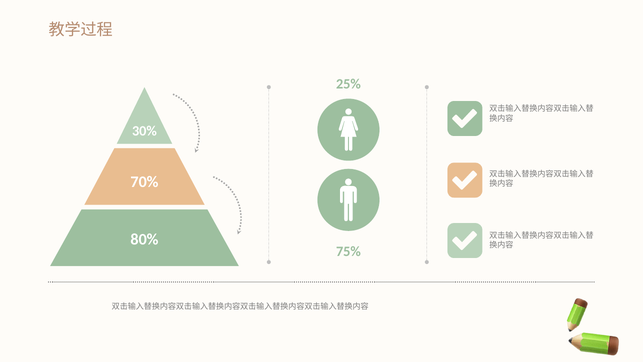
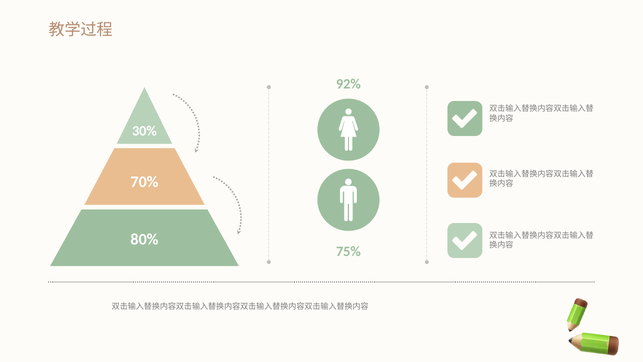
25%: 25% -> 92%
